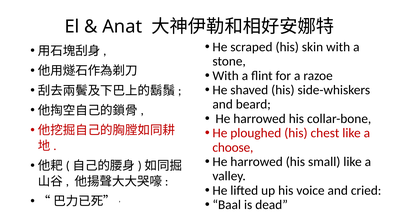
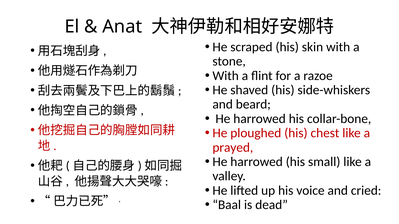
choose: choose -> prayed
